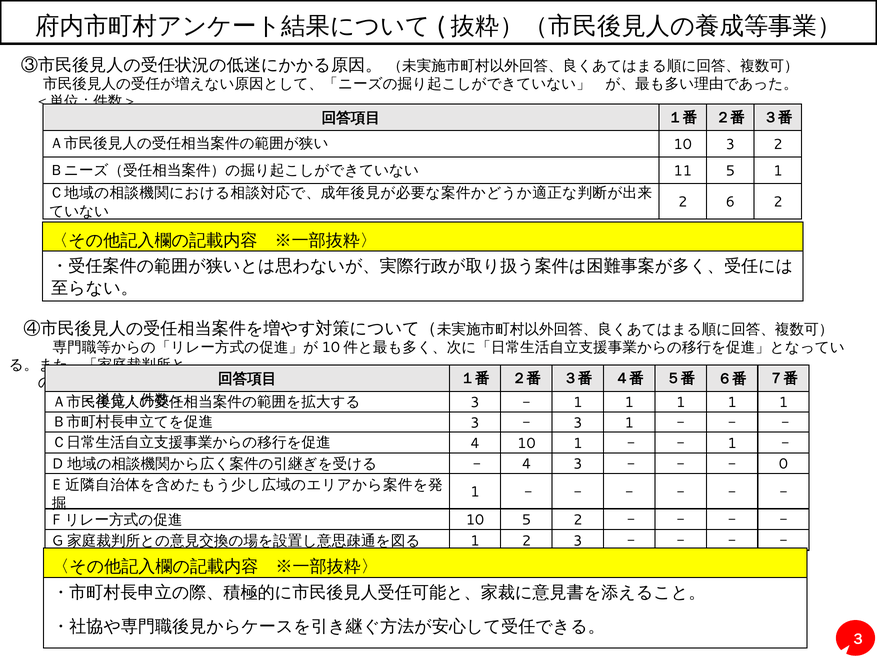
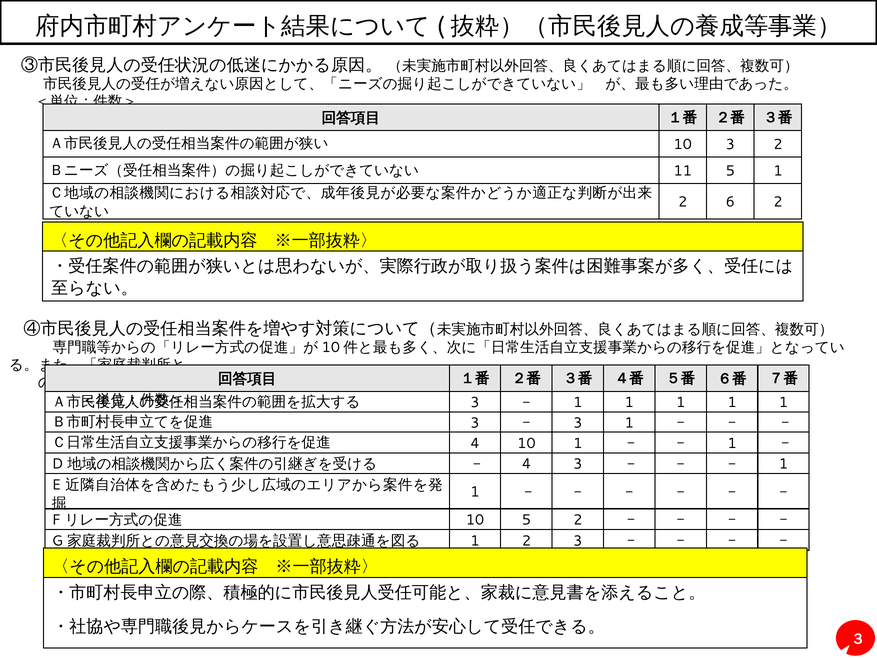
0 at (783, 464): 0 -> 1
